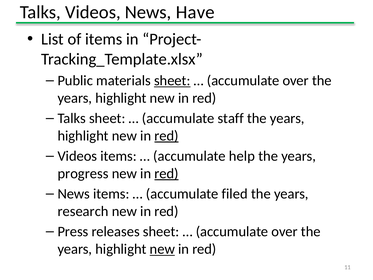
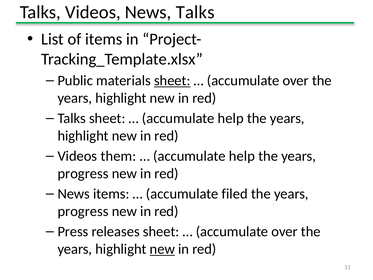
News Have: Have -> Talks
staff at (231, 118): staff -> help
red at (166, 136) underline: present -> none
Videos items: items -> them
red at (166, 173) underline: present -> none
research at (83, 211): research -> progress
